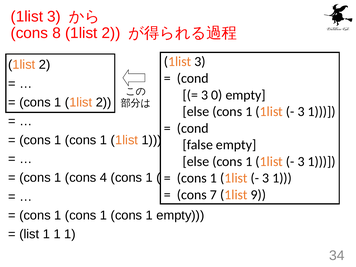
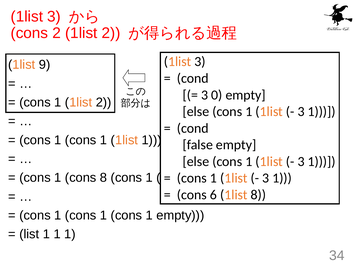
cons 8: 8 -> 2
2 at (45, 65): 2 -> 9
cons 4: 4 -> 8
7: 7 -> 6
1list 9: 9 -> 8
